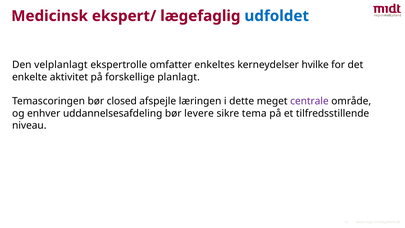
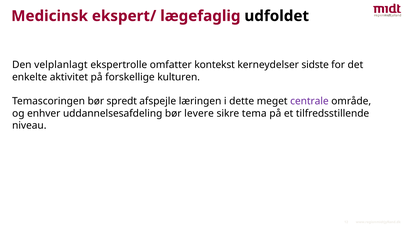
udfoldet colour: blue -> black
enkeltes: enkeltes -> kontekst
hvilke: hvilke -> sidste
planlagt: planlagt -> kulturen
closed: closed -> spredt
